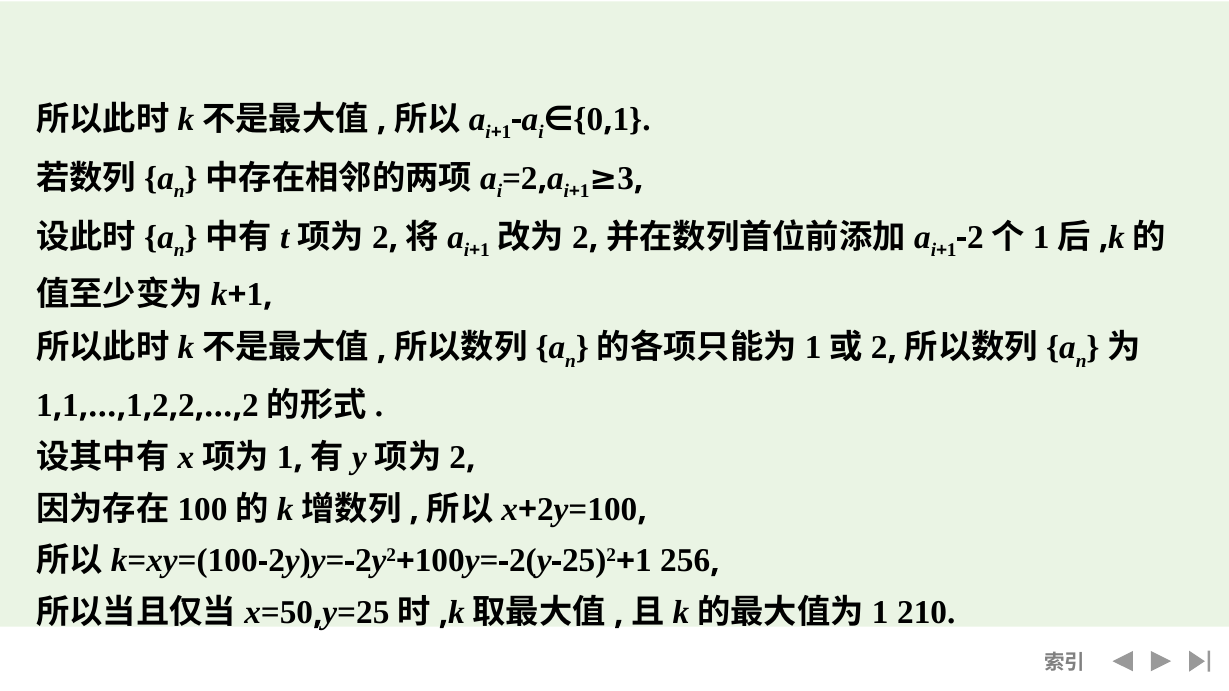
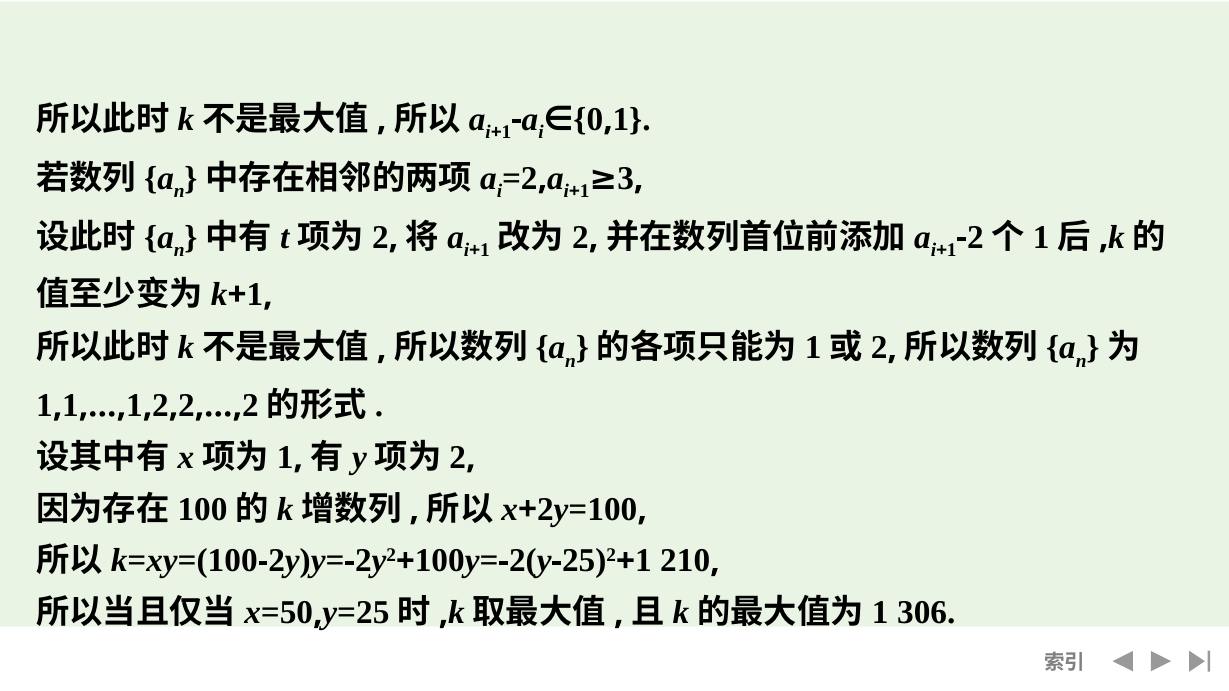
256: 256 -> 210
210: 210 -> 306
